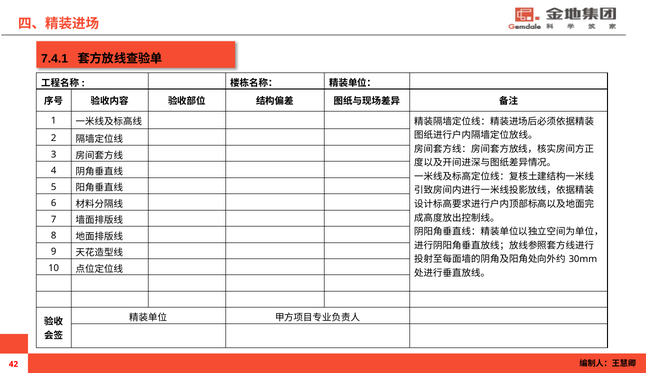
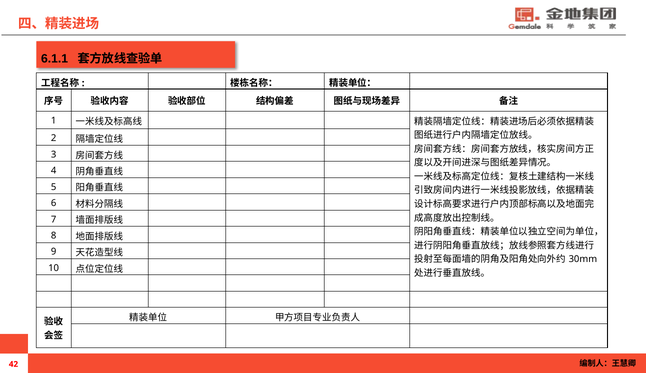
7.4.1: 7.4.1 -> 6.1.1
